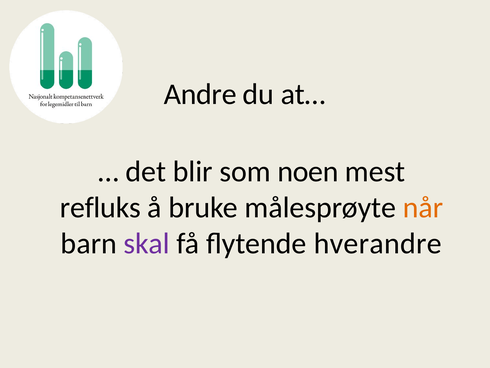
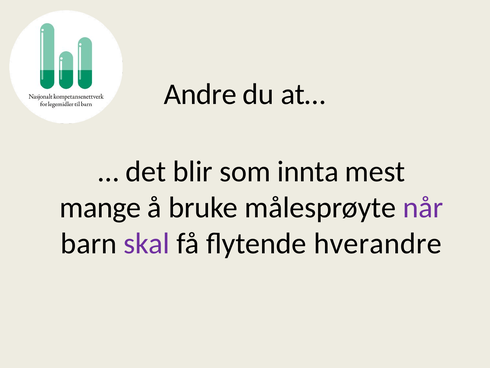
noen: noen -> innta
refluks: refluks -> mange
når colour: orange -> purple
